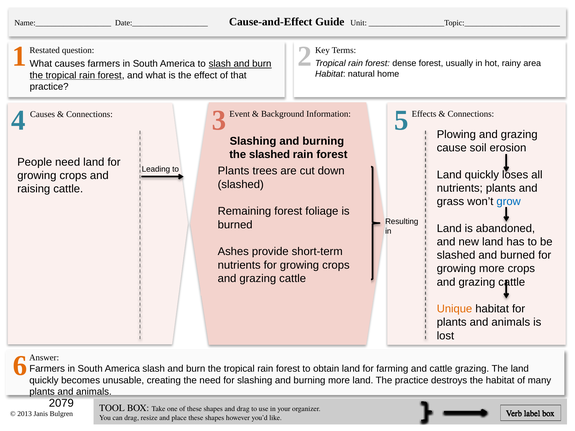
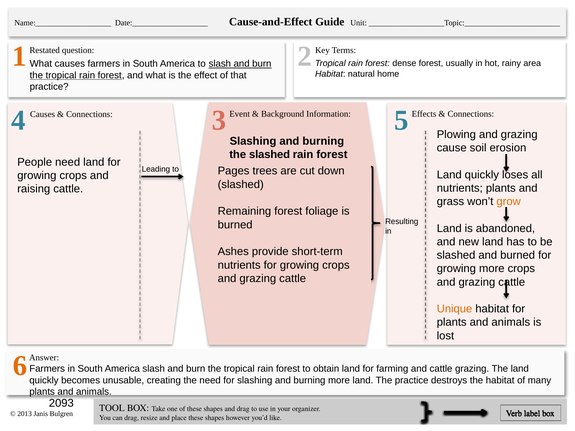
Plants at (234, 171): Plants -> Pages
grow colour: blue -> orange
2079: 2079 -> 2093
